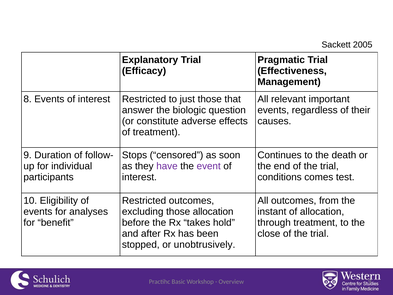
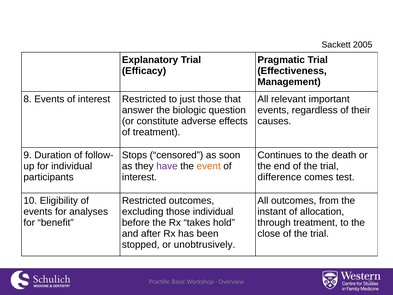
event colour: purple -> orange
conditions: conditions -> difference
those allocation: allocation -> individual
